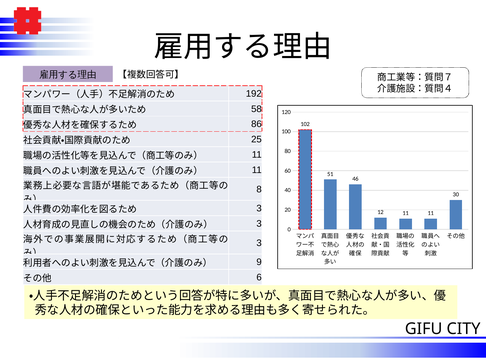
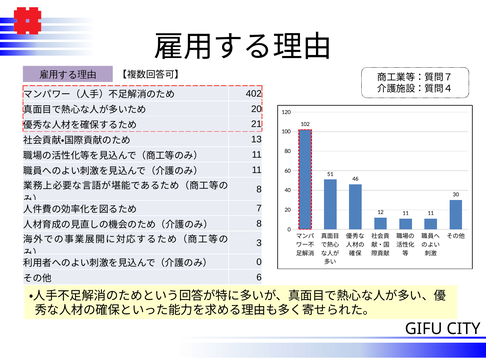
192: 192 -> 402
58 at (256, 109): 58 -> 20
86: 86 -> 21
25: 25 -> 13
3 at (259, 209): 3 -> 7
3 at (259, 224): 3 -> 8
9 at (259, 262): 9 -> 0
